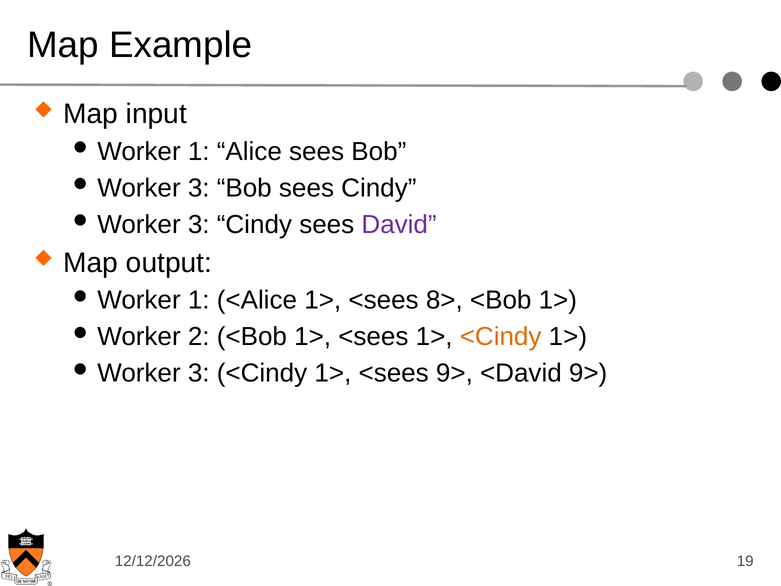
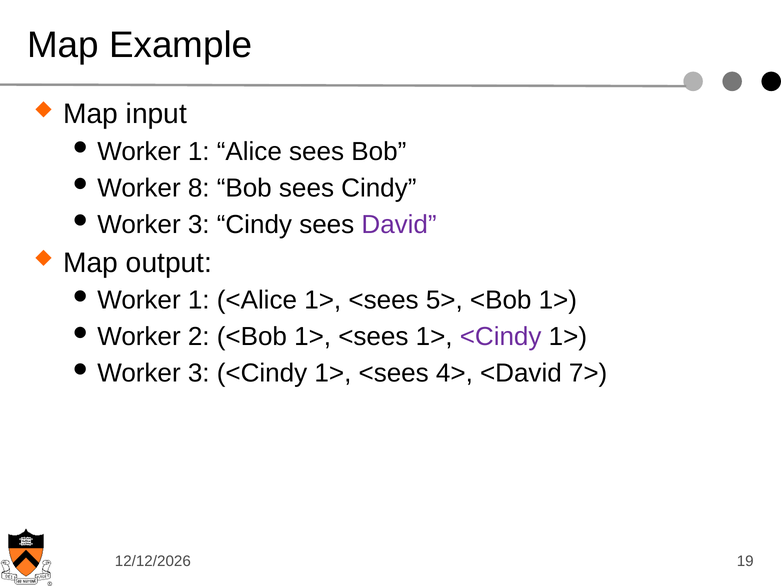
3 at (199, 188): 3 -> 8
8>: 8> -> 5>
<Cindy at (501, 337) colour: orange -> purple
<sees 9>: 9> -> 4>
<David 9>: 9> -> 7>
